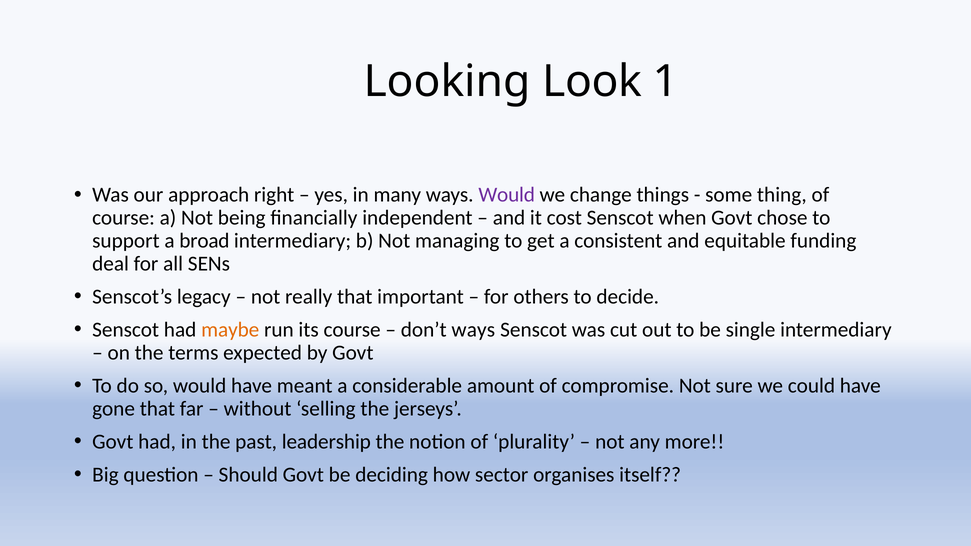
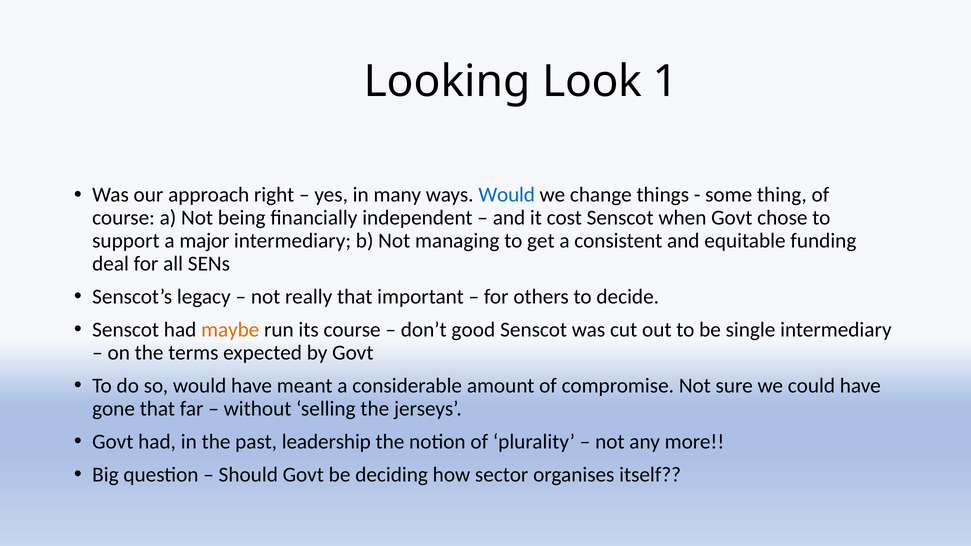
Would at (507, 195) colour: purple -> blue
broad: broad -> major
don’t ways: ways -> good
